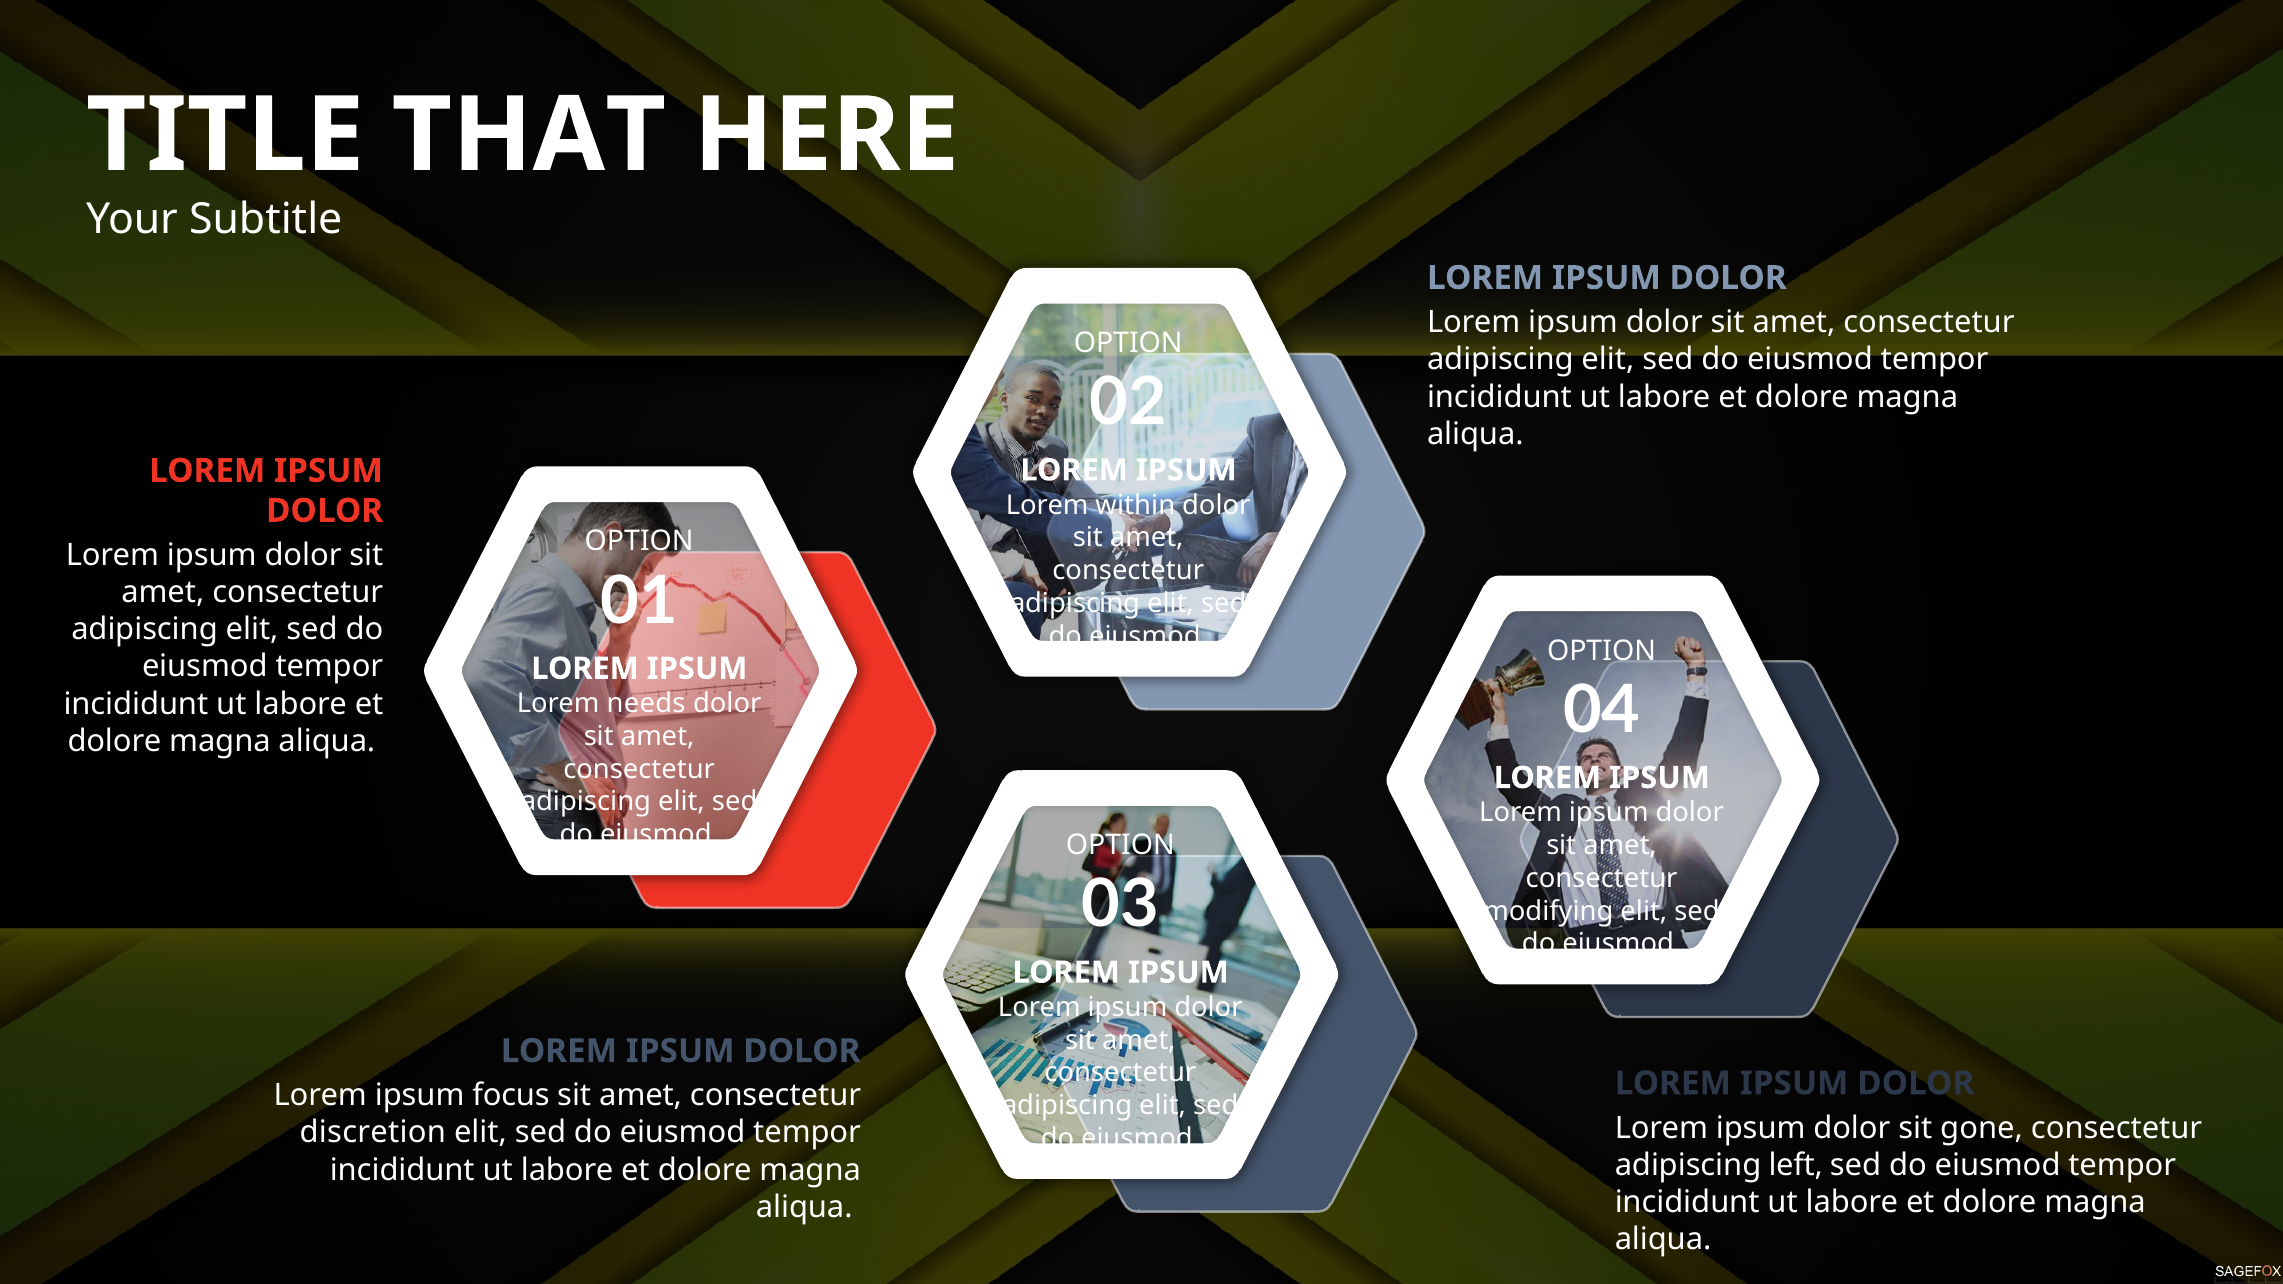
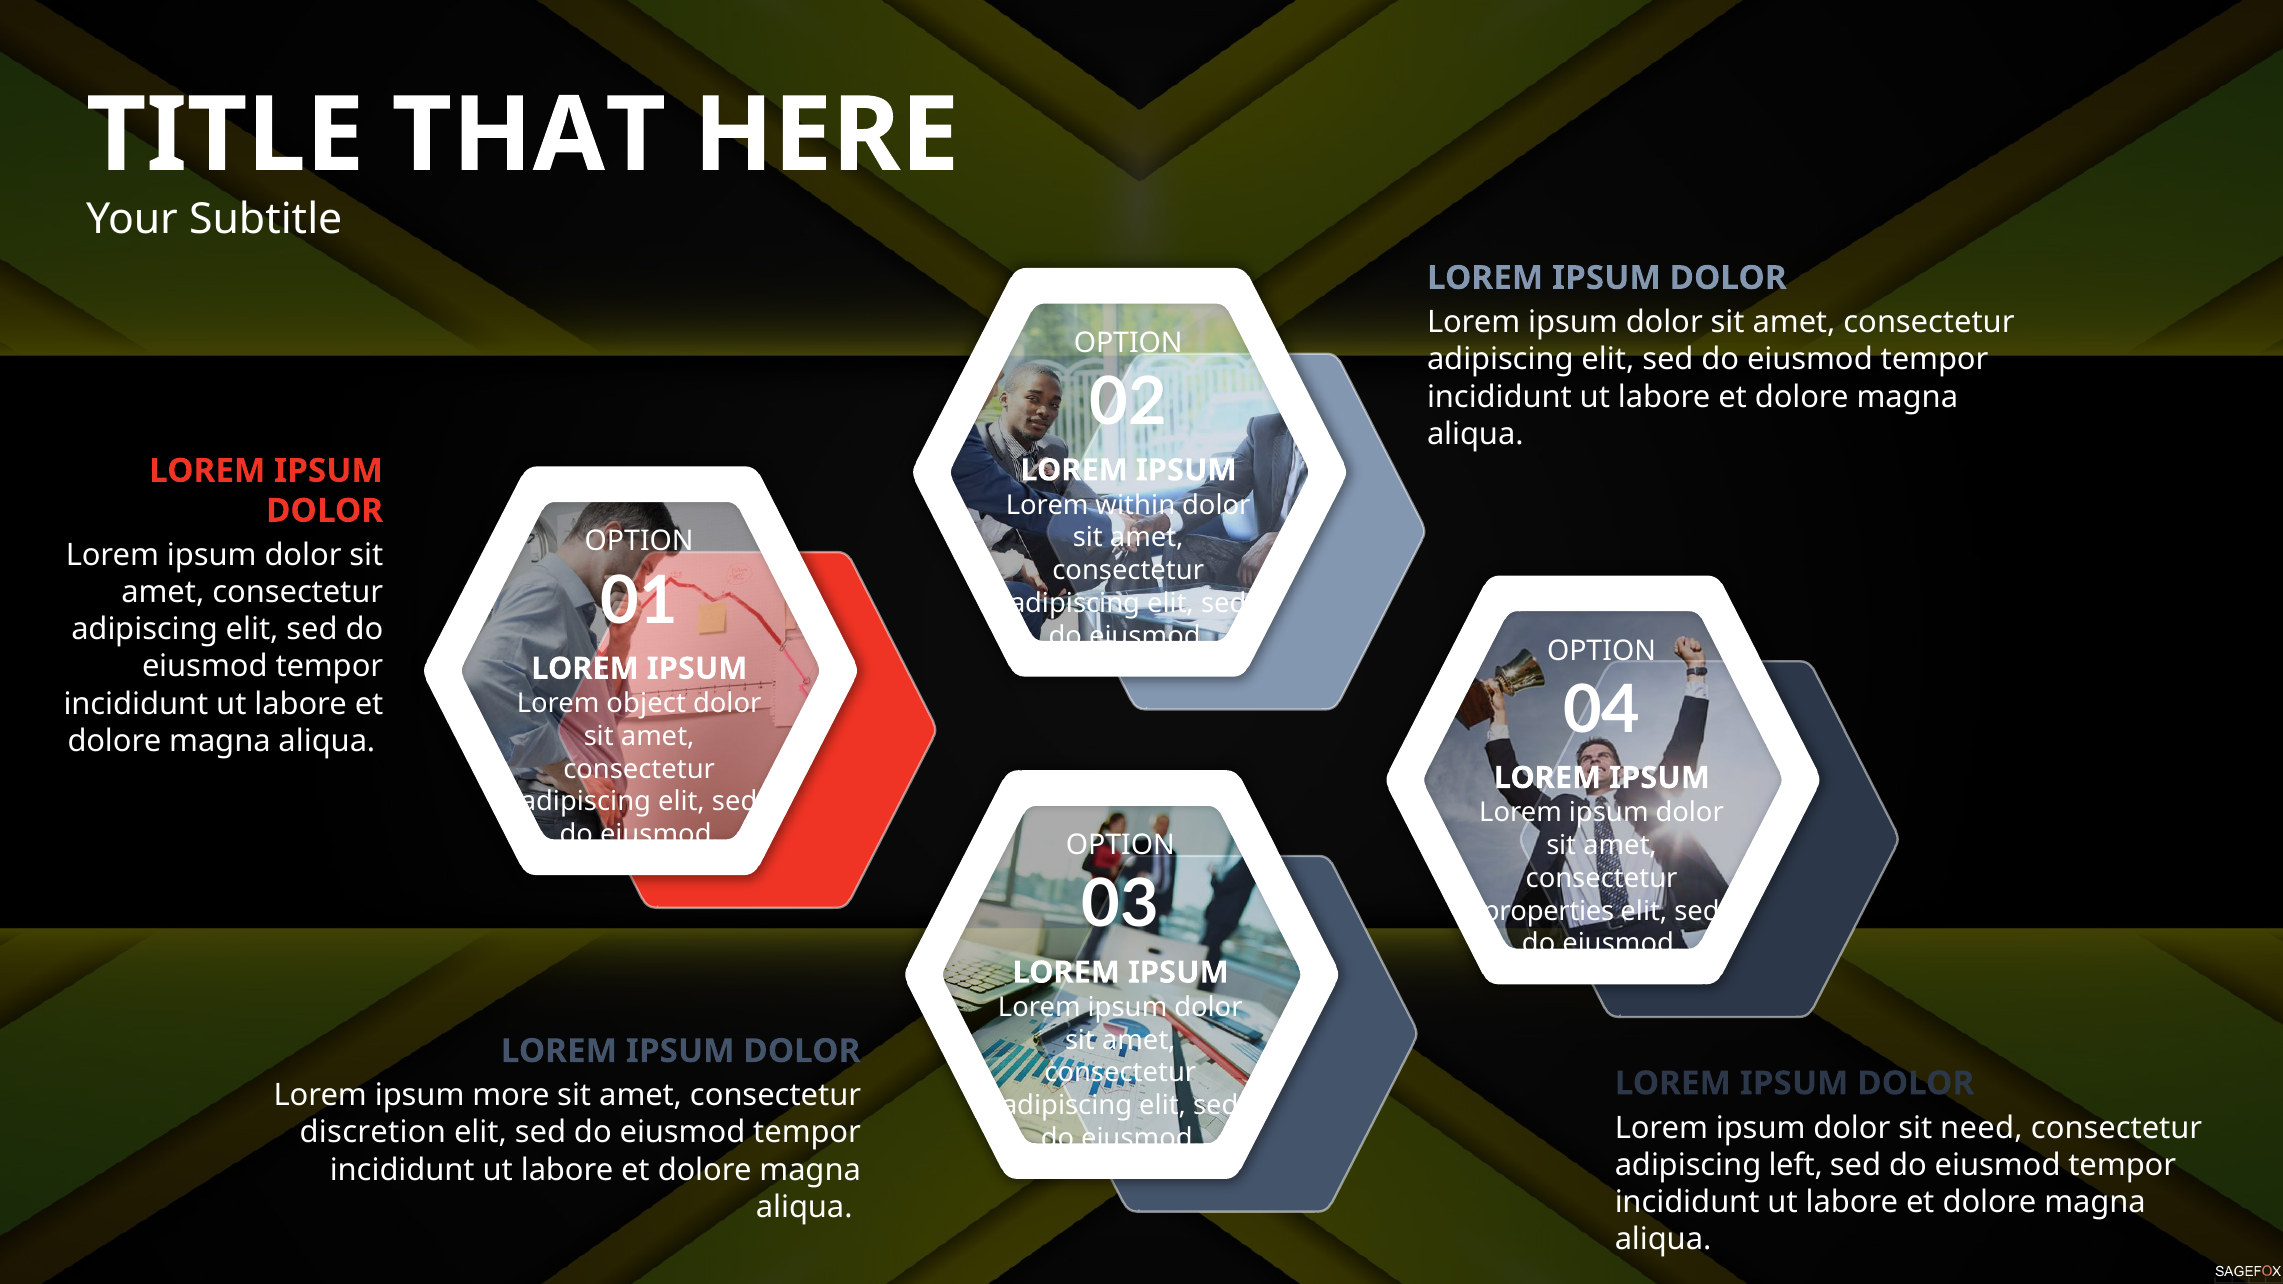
needs: needs -> object
modifying: modifying -> properties
focus: focus -> more
gone: gone -> need
